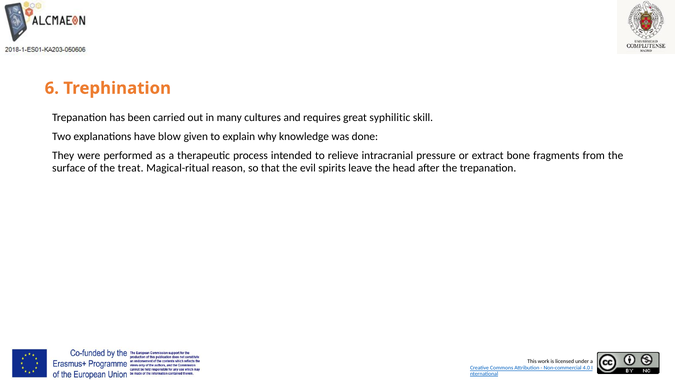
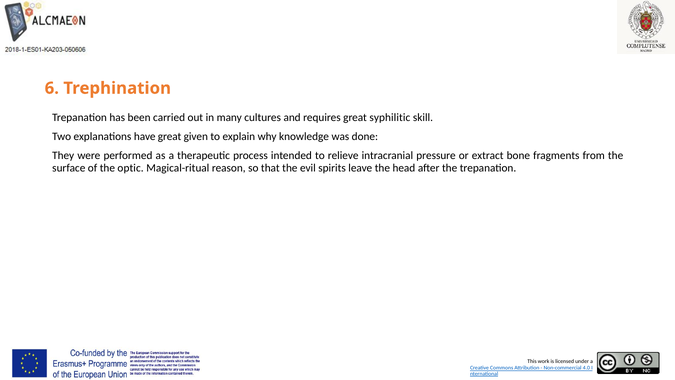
have blow: blow -> great
treat: treat -> optic
